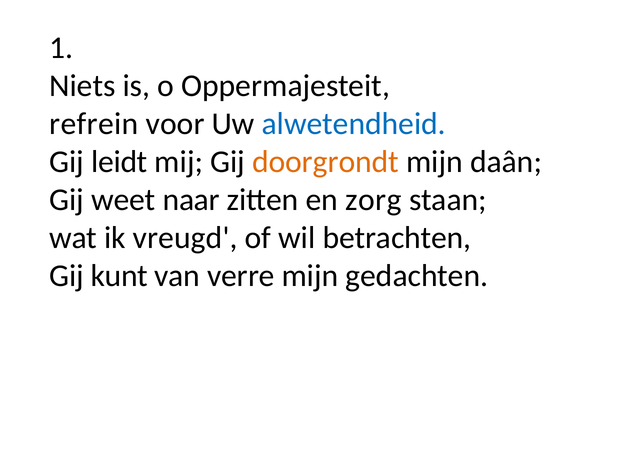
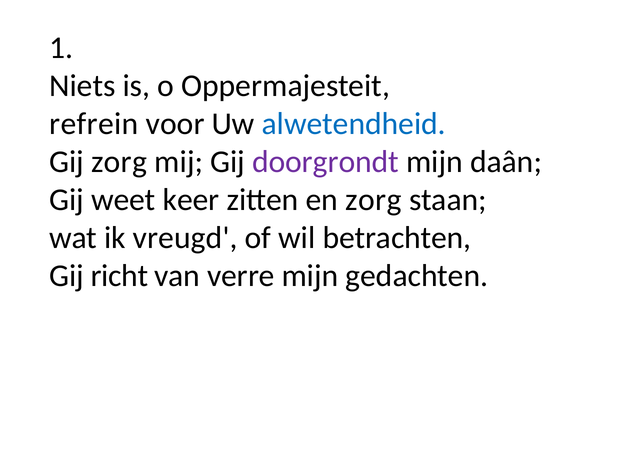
Gij leidt: leidt -> zorg
doorgrondt colour: orange -> purple
naar: naar -> keer
kunt: kunt -> richt
